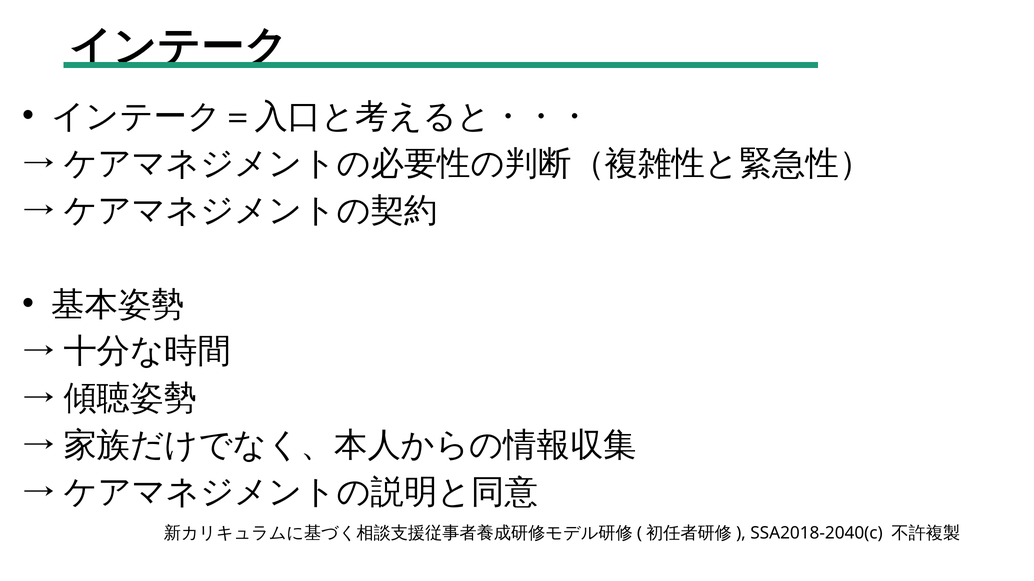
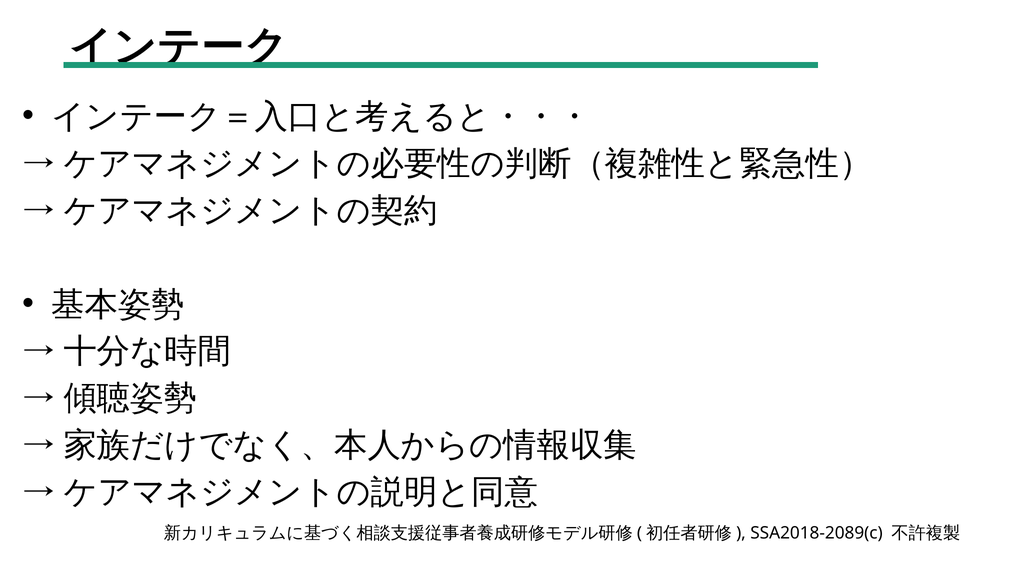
SSA2018-2040(c: SSA2018-2040(c -> SSA2018-2089(c
